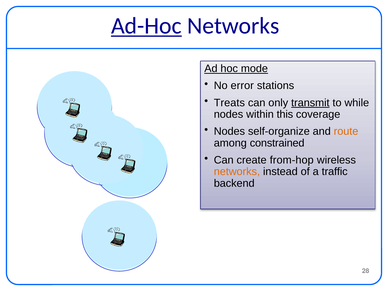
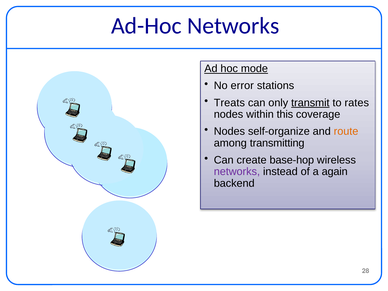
Ad-Hoc underline: present -> none
while: while -> rates
constrained: constrained -> transmitting
from-hop: from-hop -> base-hop
networks at (237, 172) colour: orange -> purple
traffic: traffic -> again
